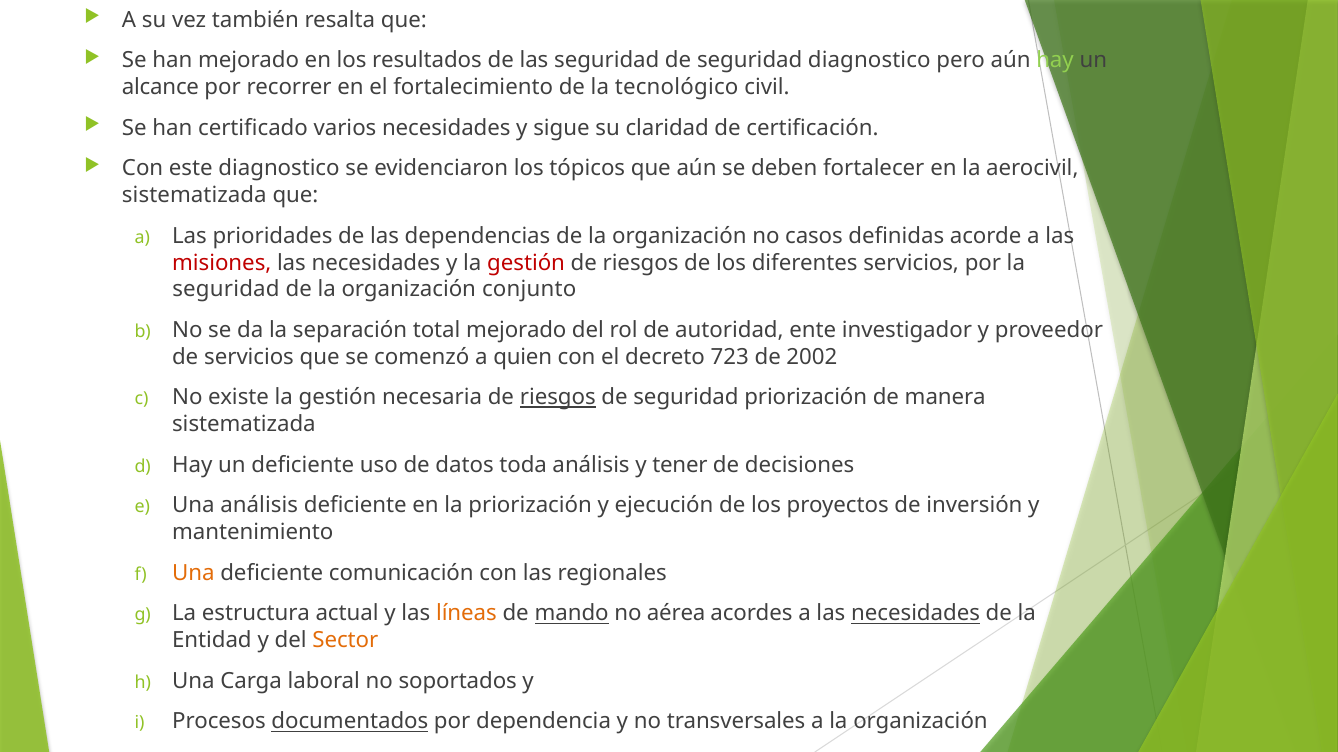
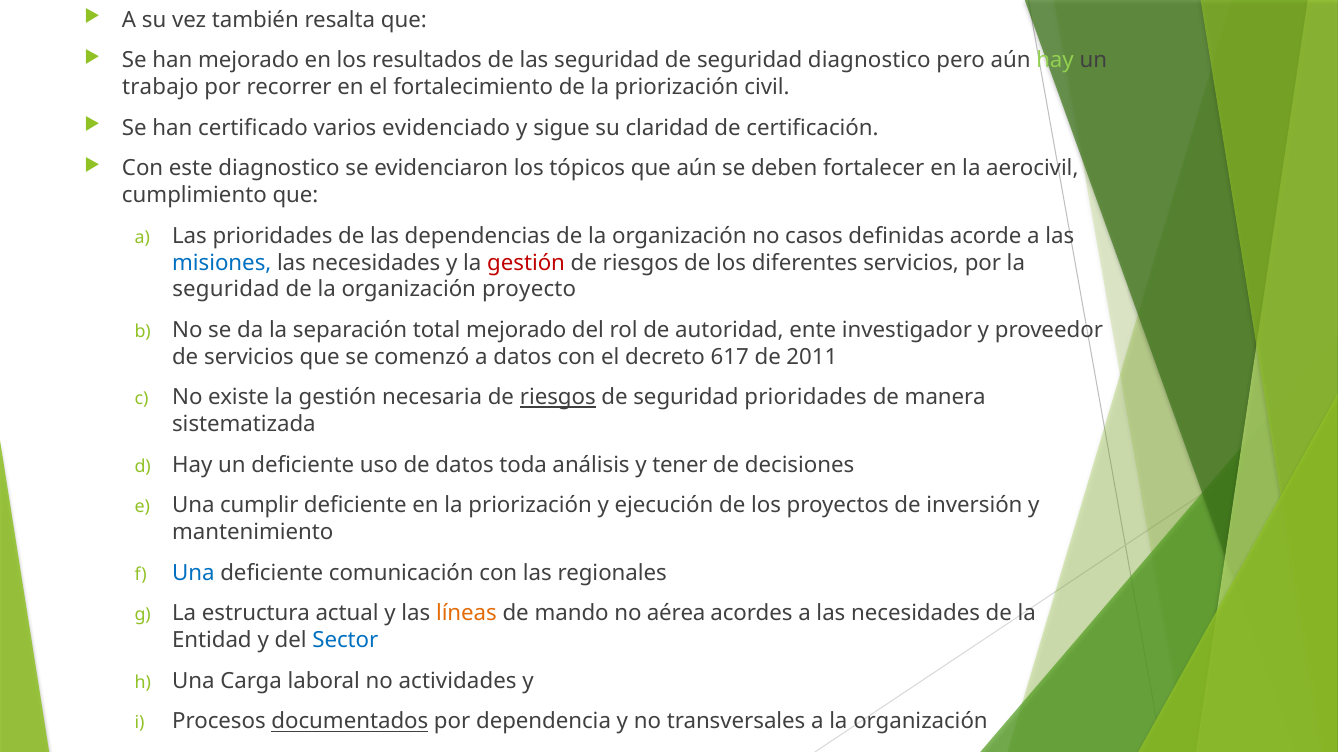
alcance: alcance -> trabajo
de la tecnológico: tecnológico -> priorización
varios necesidades: necesidades -> evidenciado
sistematizada at (194, 196): sistematizada -> cumplimiento
misiones colour: red -> blue
conjunto: conjunto -> proyecto
a quien: quien -> datos
723: 723 -> 617
2002: 2002 -> 2011
seguridad priorización: priorización -> prioridades
Una análisis: análisis -> cumplir
Una at (193, 573) colour: orange -> blue
mando underline: present -> none
necesidades at (916, 614) underline: present -> none
Sector colour: orange -> blue
soportados: soportados -> actividades
